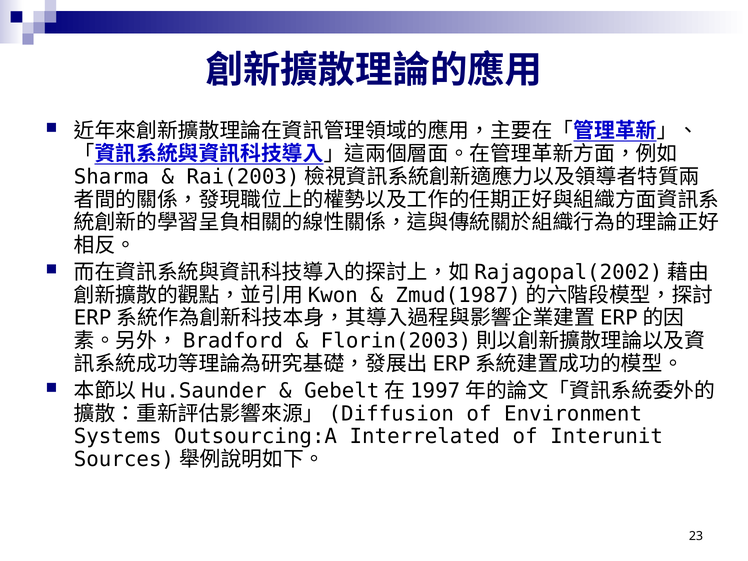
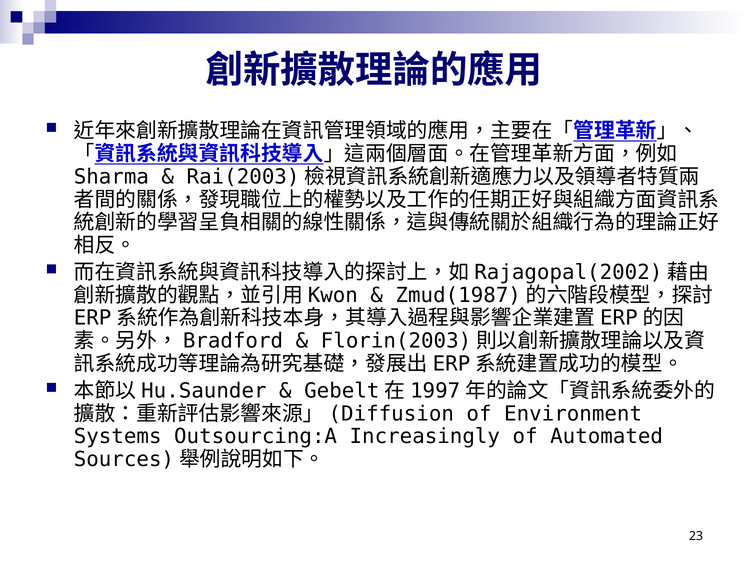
Interrelated: Interrelated -> Increasingly
Interunit: Interunit -> Automated
